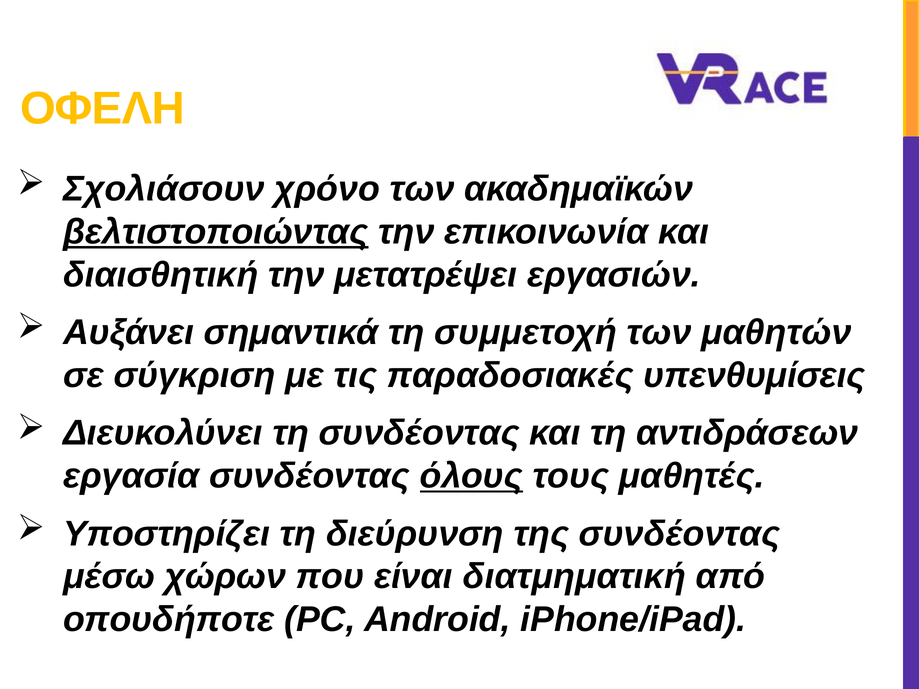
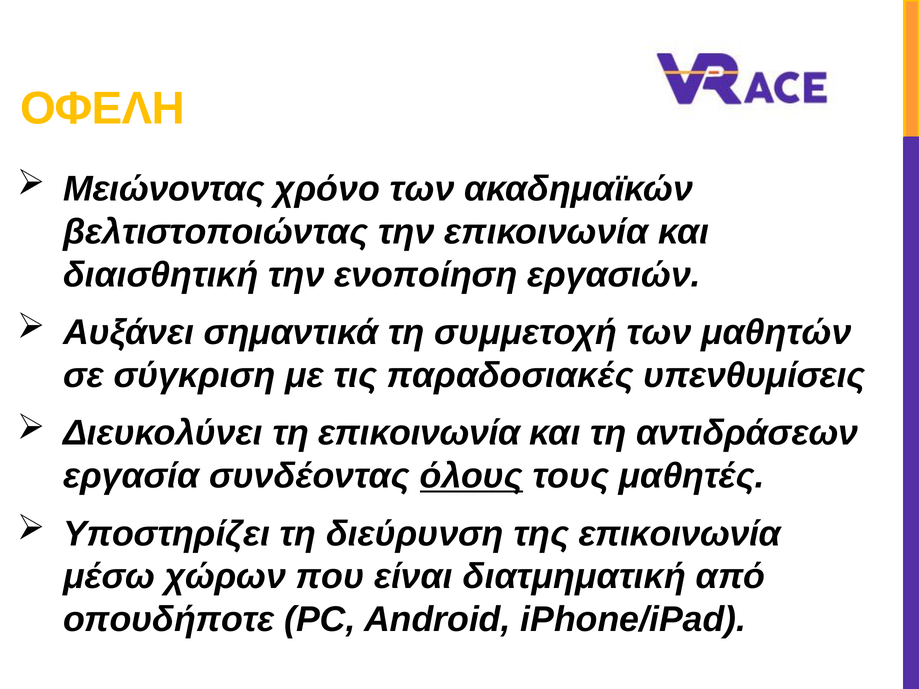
Σχολιάσουν: Σχολιάσουν -> Μειώνοντας
βελτιστοποιώντας underline: present -> none
μετατρέψει: μετατρέψει -> ενοποίηση
τη συνδέοντας: συνδέοντας -> επικοινωνία
της συνδέοντας: συνδέοντας -> επικοινωνία
